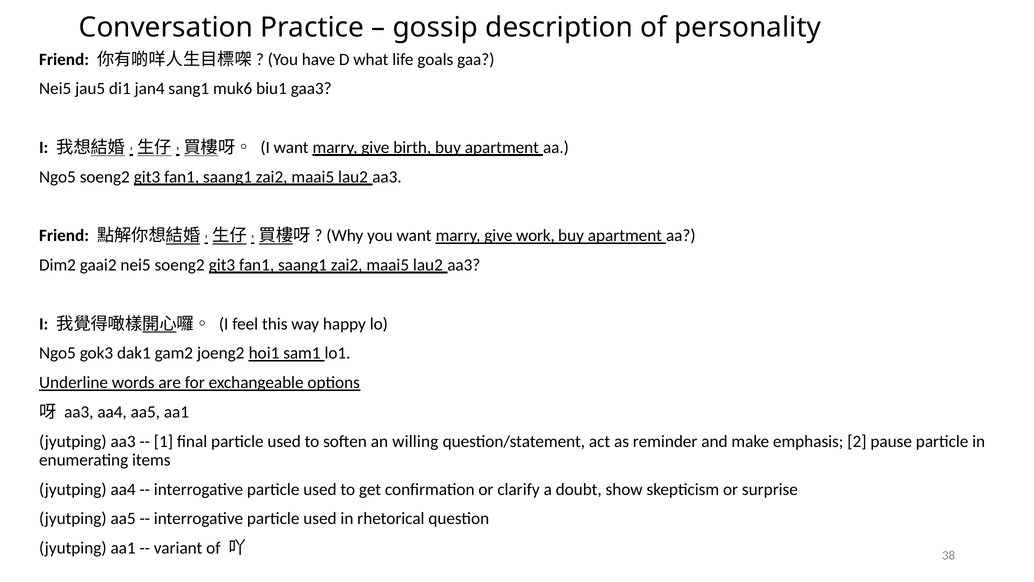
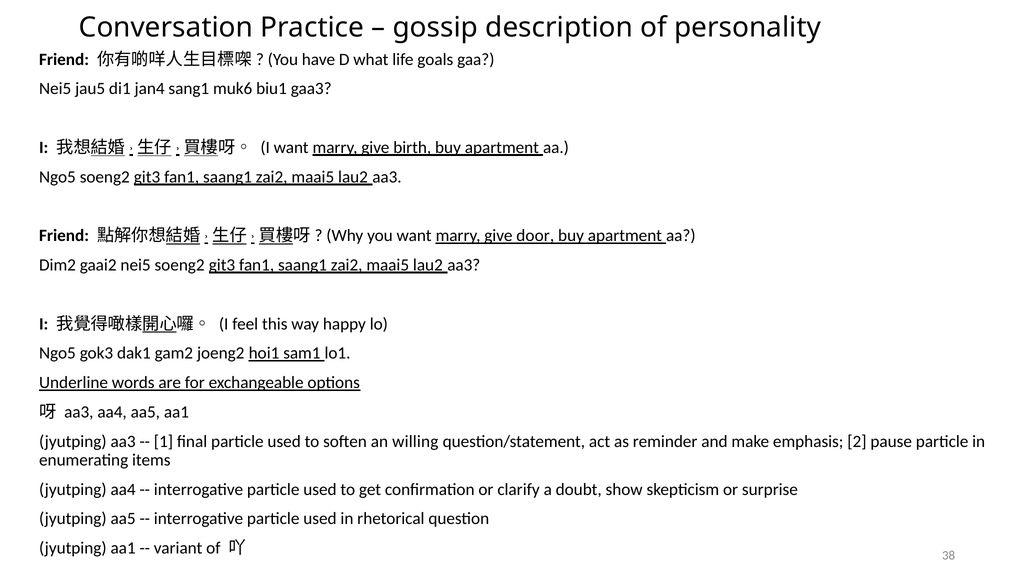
work: work -> door
